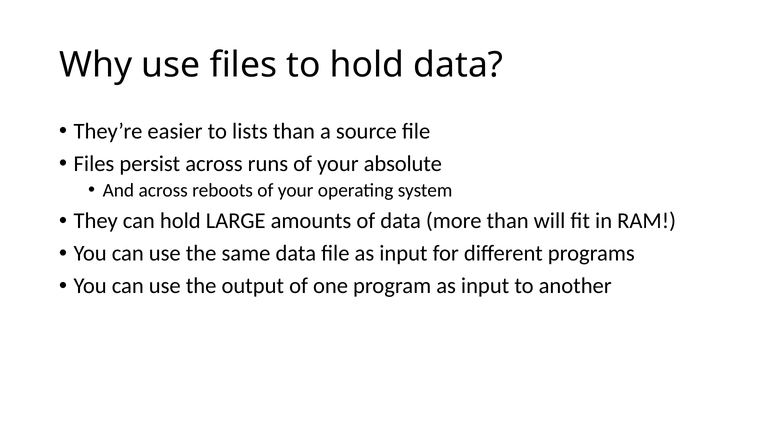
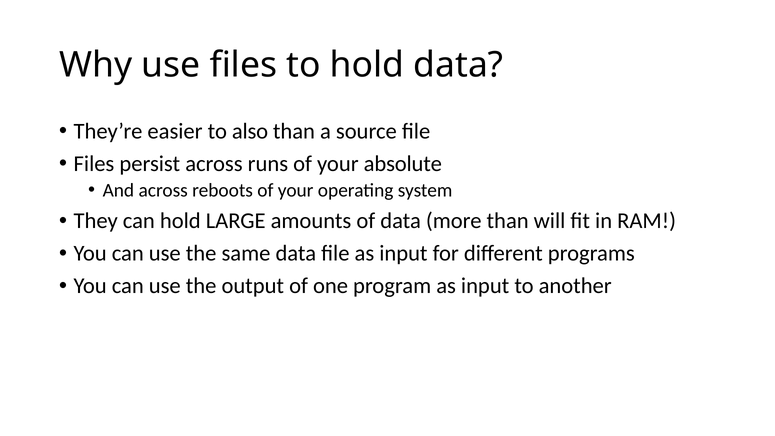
lists: lists -> also
